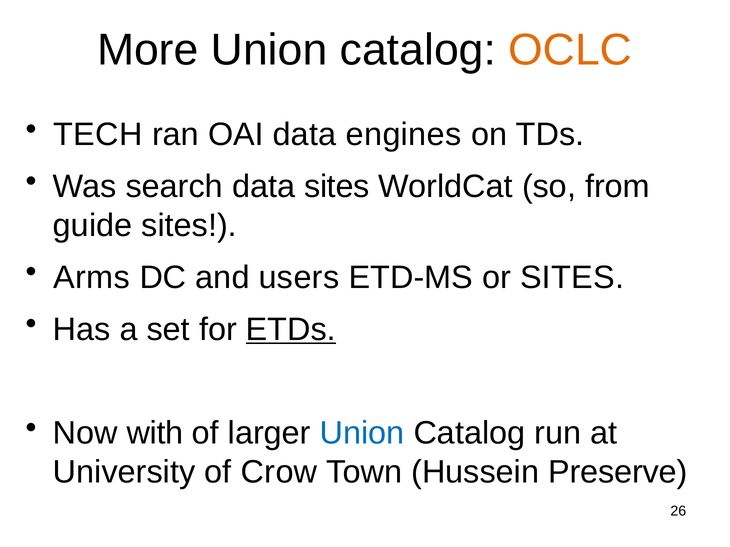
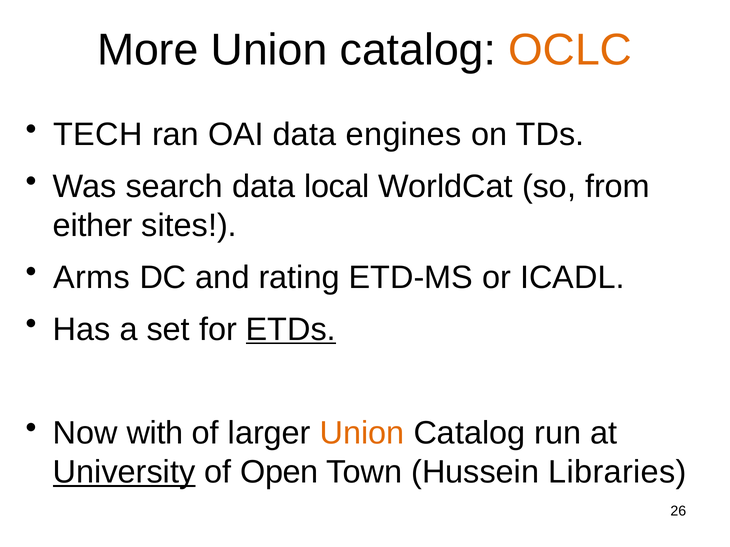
data sites: sites -> local
guide: guide -> either
users: users -> rating
or SITES: SITES -> ICADL
Union at (362, 434) colour: blue -> orange
University underline: none -> present
Crow: Crow -> Open
Preserve: Preserve -> Libraries
